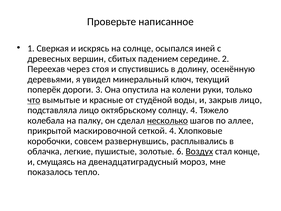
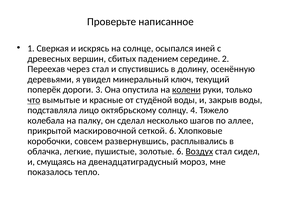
через стоя: стоя -> стал
колени underline: none -> present
закрыв лицо: лицо -> воды
несколько underline: present -> none
сеткой 4: 4 -> 6
конце: конце -> сидел
